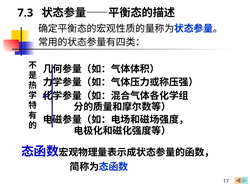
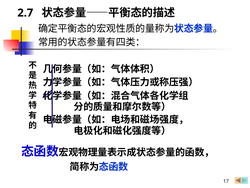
7.3: 7.3 -> 2.7
